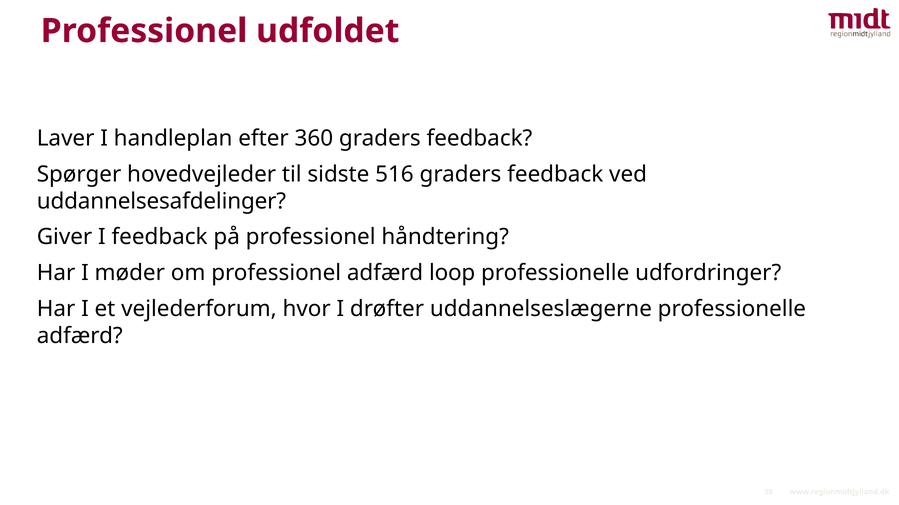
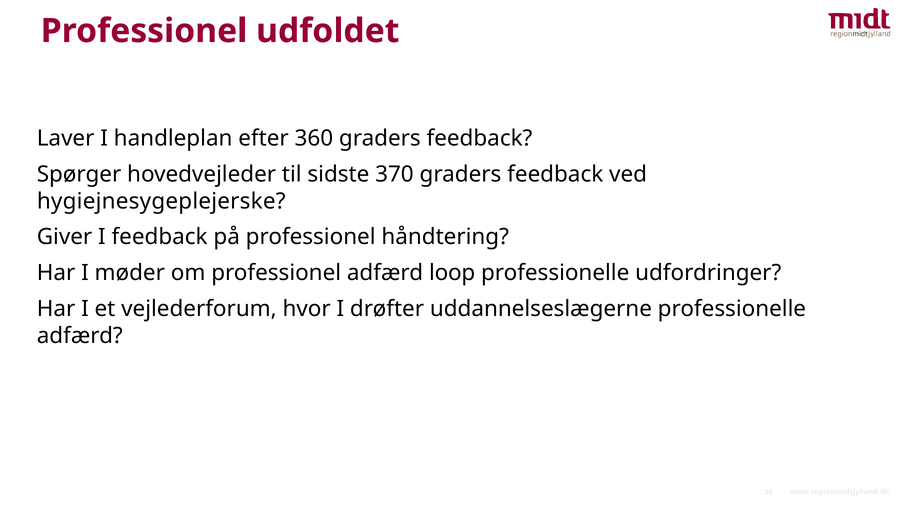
516: 516 -> 370
uddannelsesafdelinger: uddannelsesafdelinger -> hygiejnesygeplejerske
